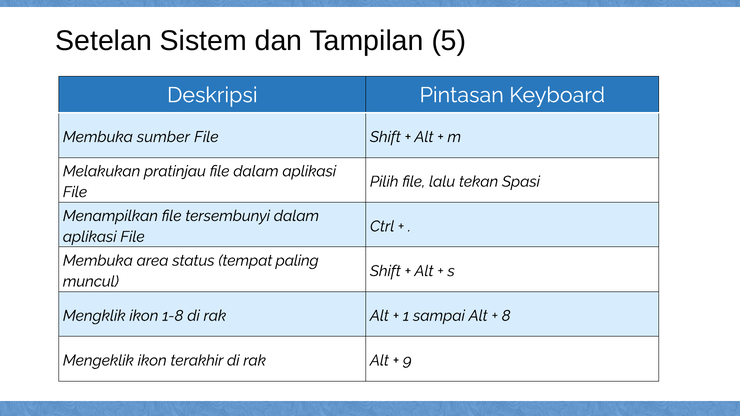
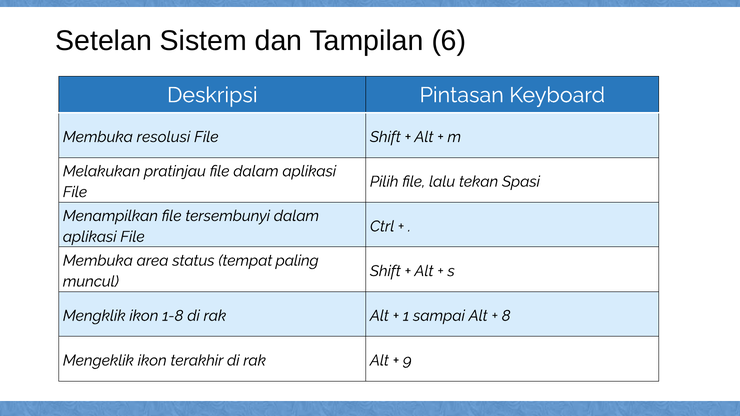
5: 5 -> 6
sumber: sumber -> resolusi
